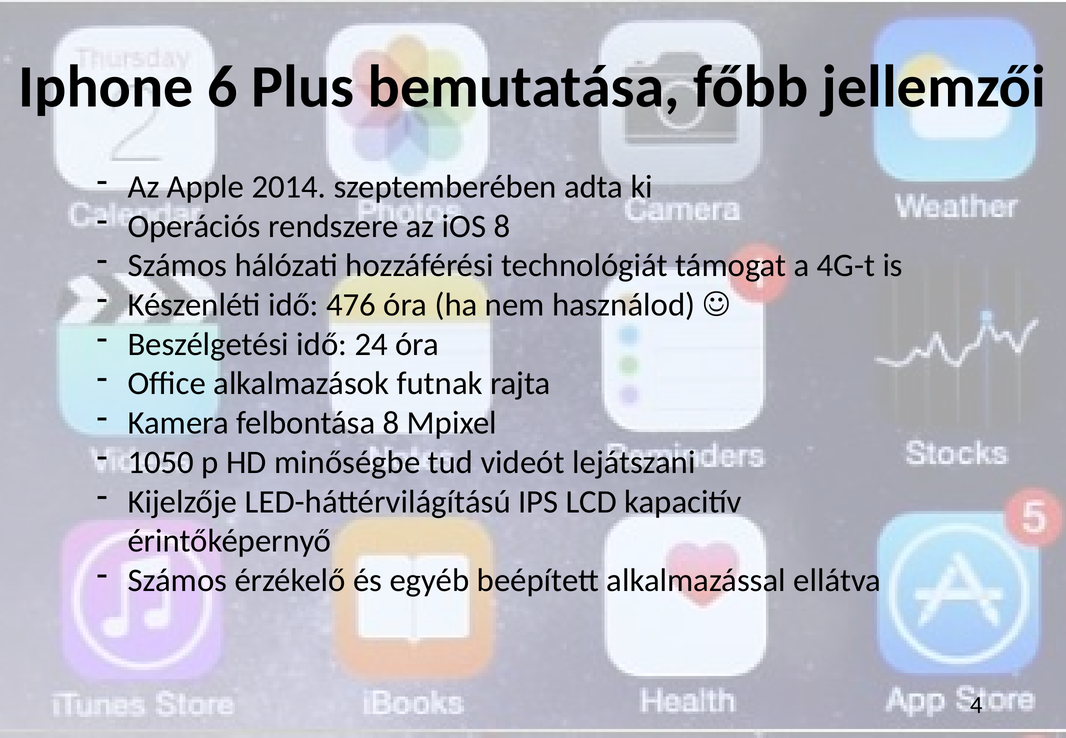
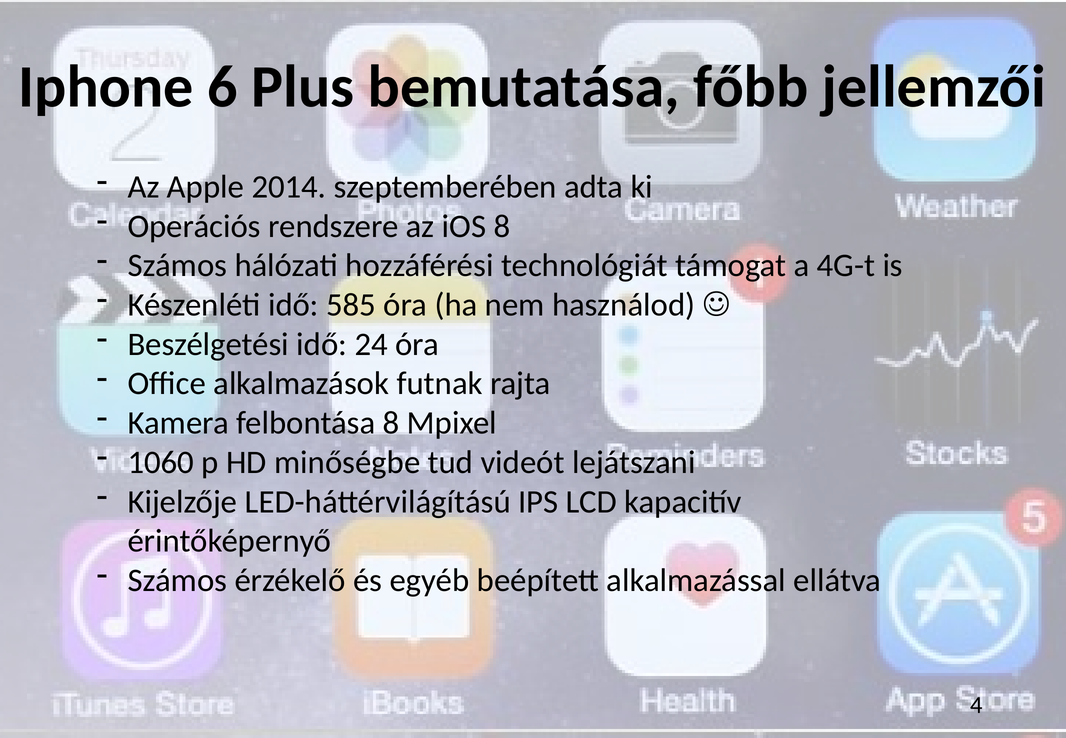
476: 476 -> 585
1050: 1050 -> 1060
